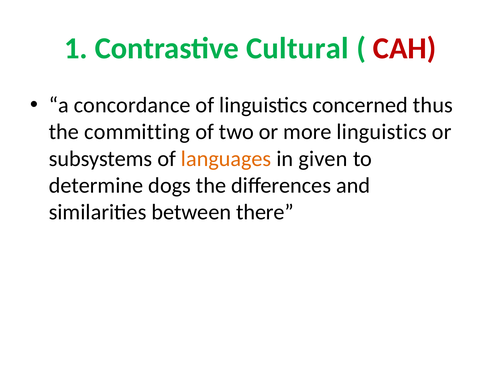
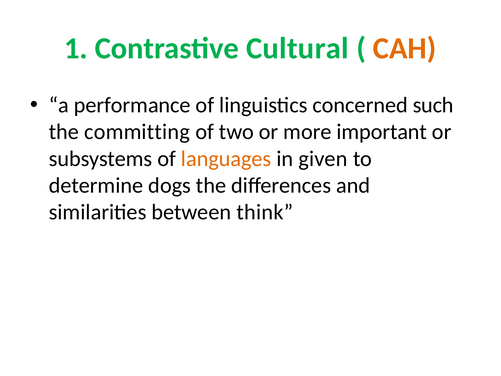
CAH colour: red -> orange
concordance: concordance -> performance
thus: thus -> such
more linguistics: linguistics -> important
there: there -> think
